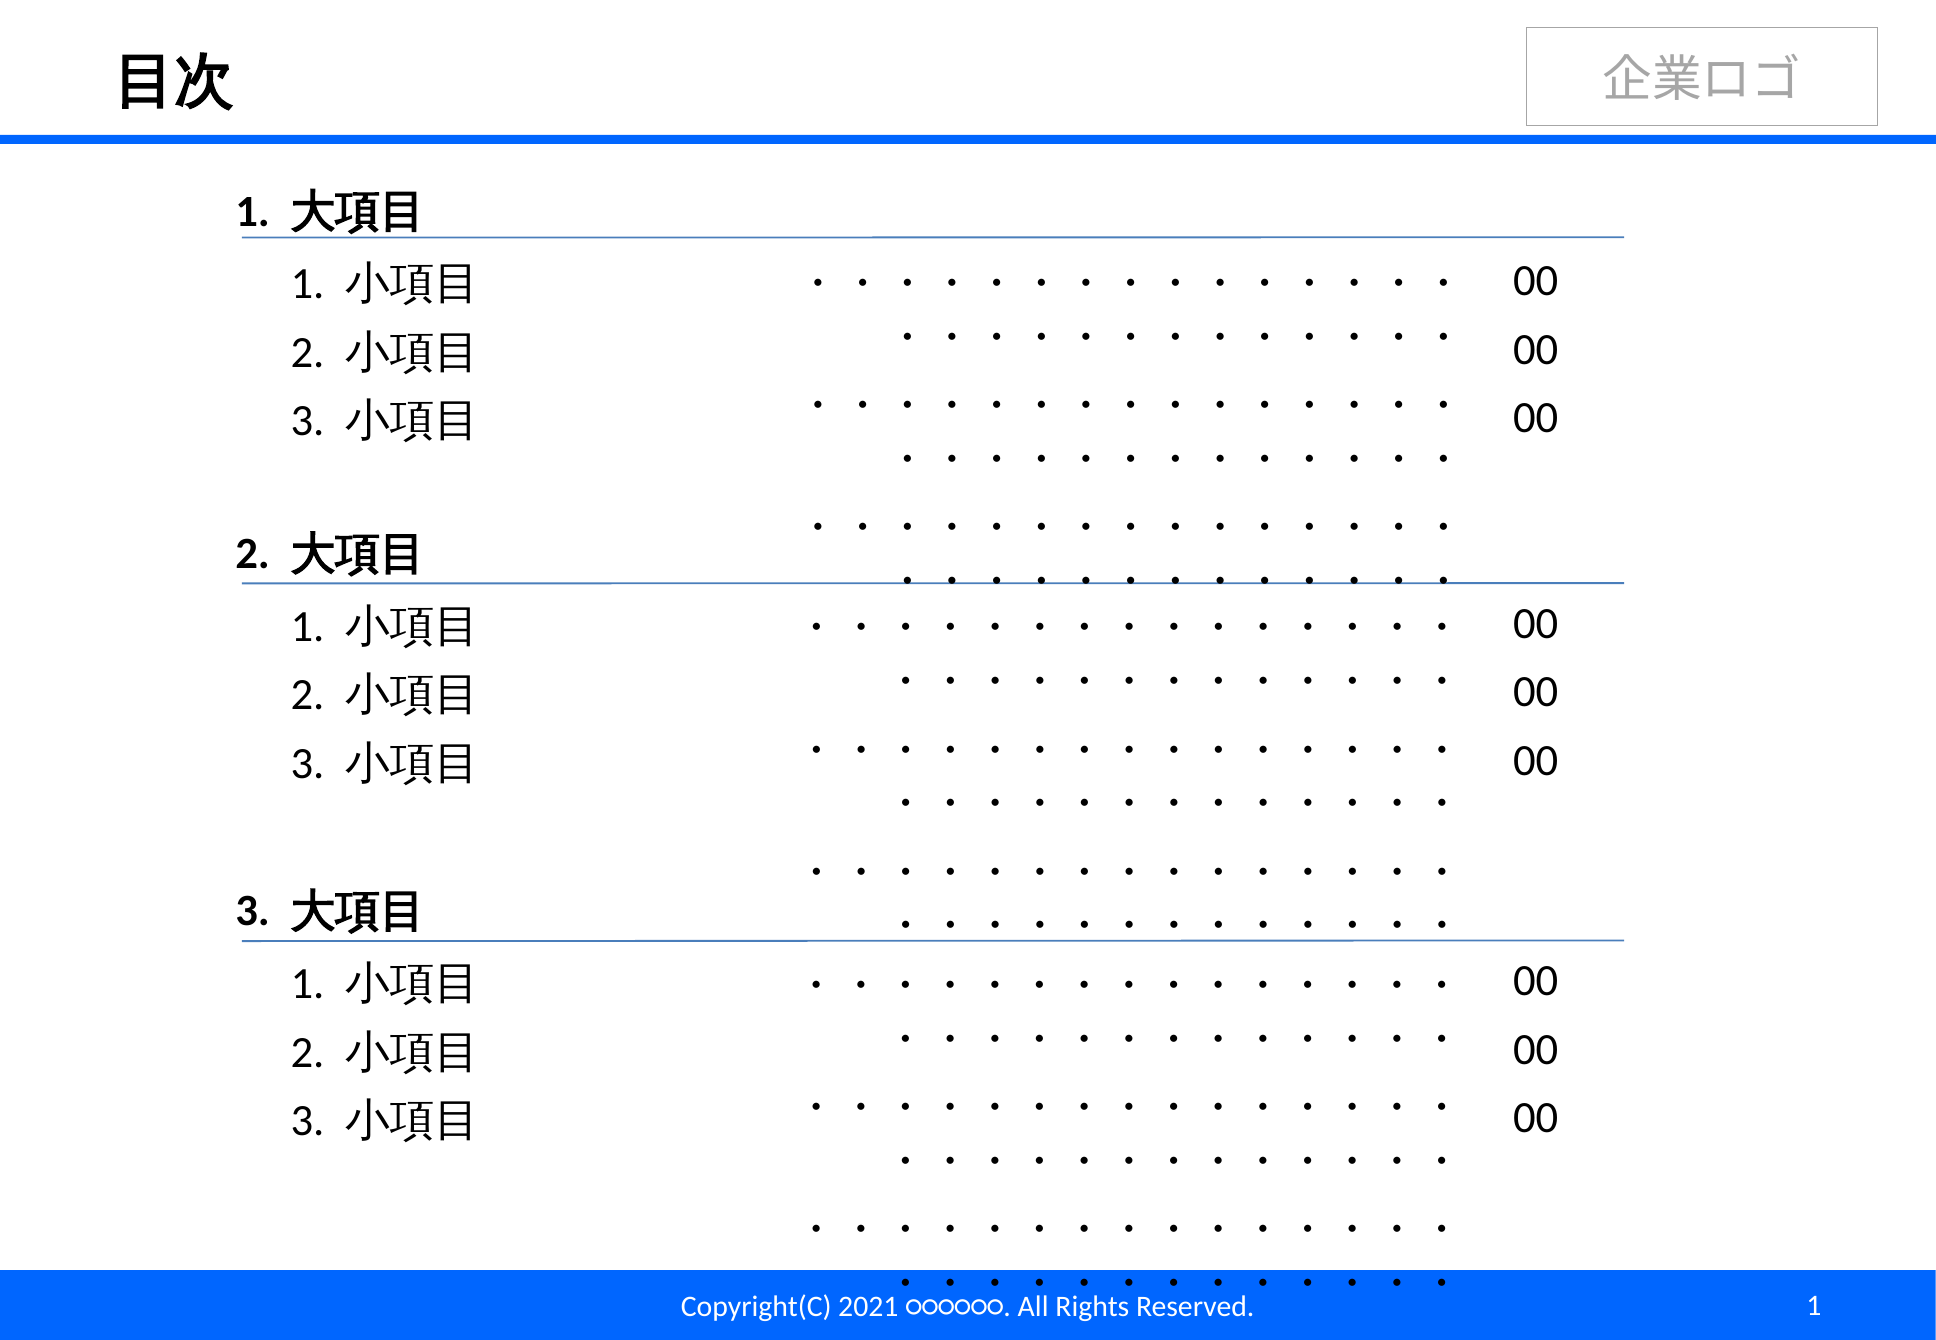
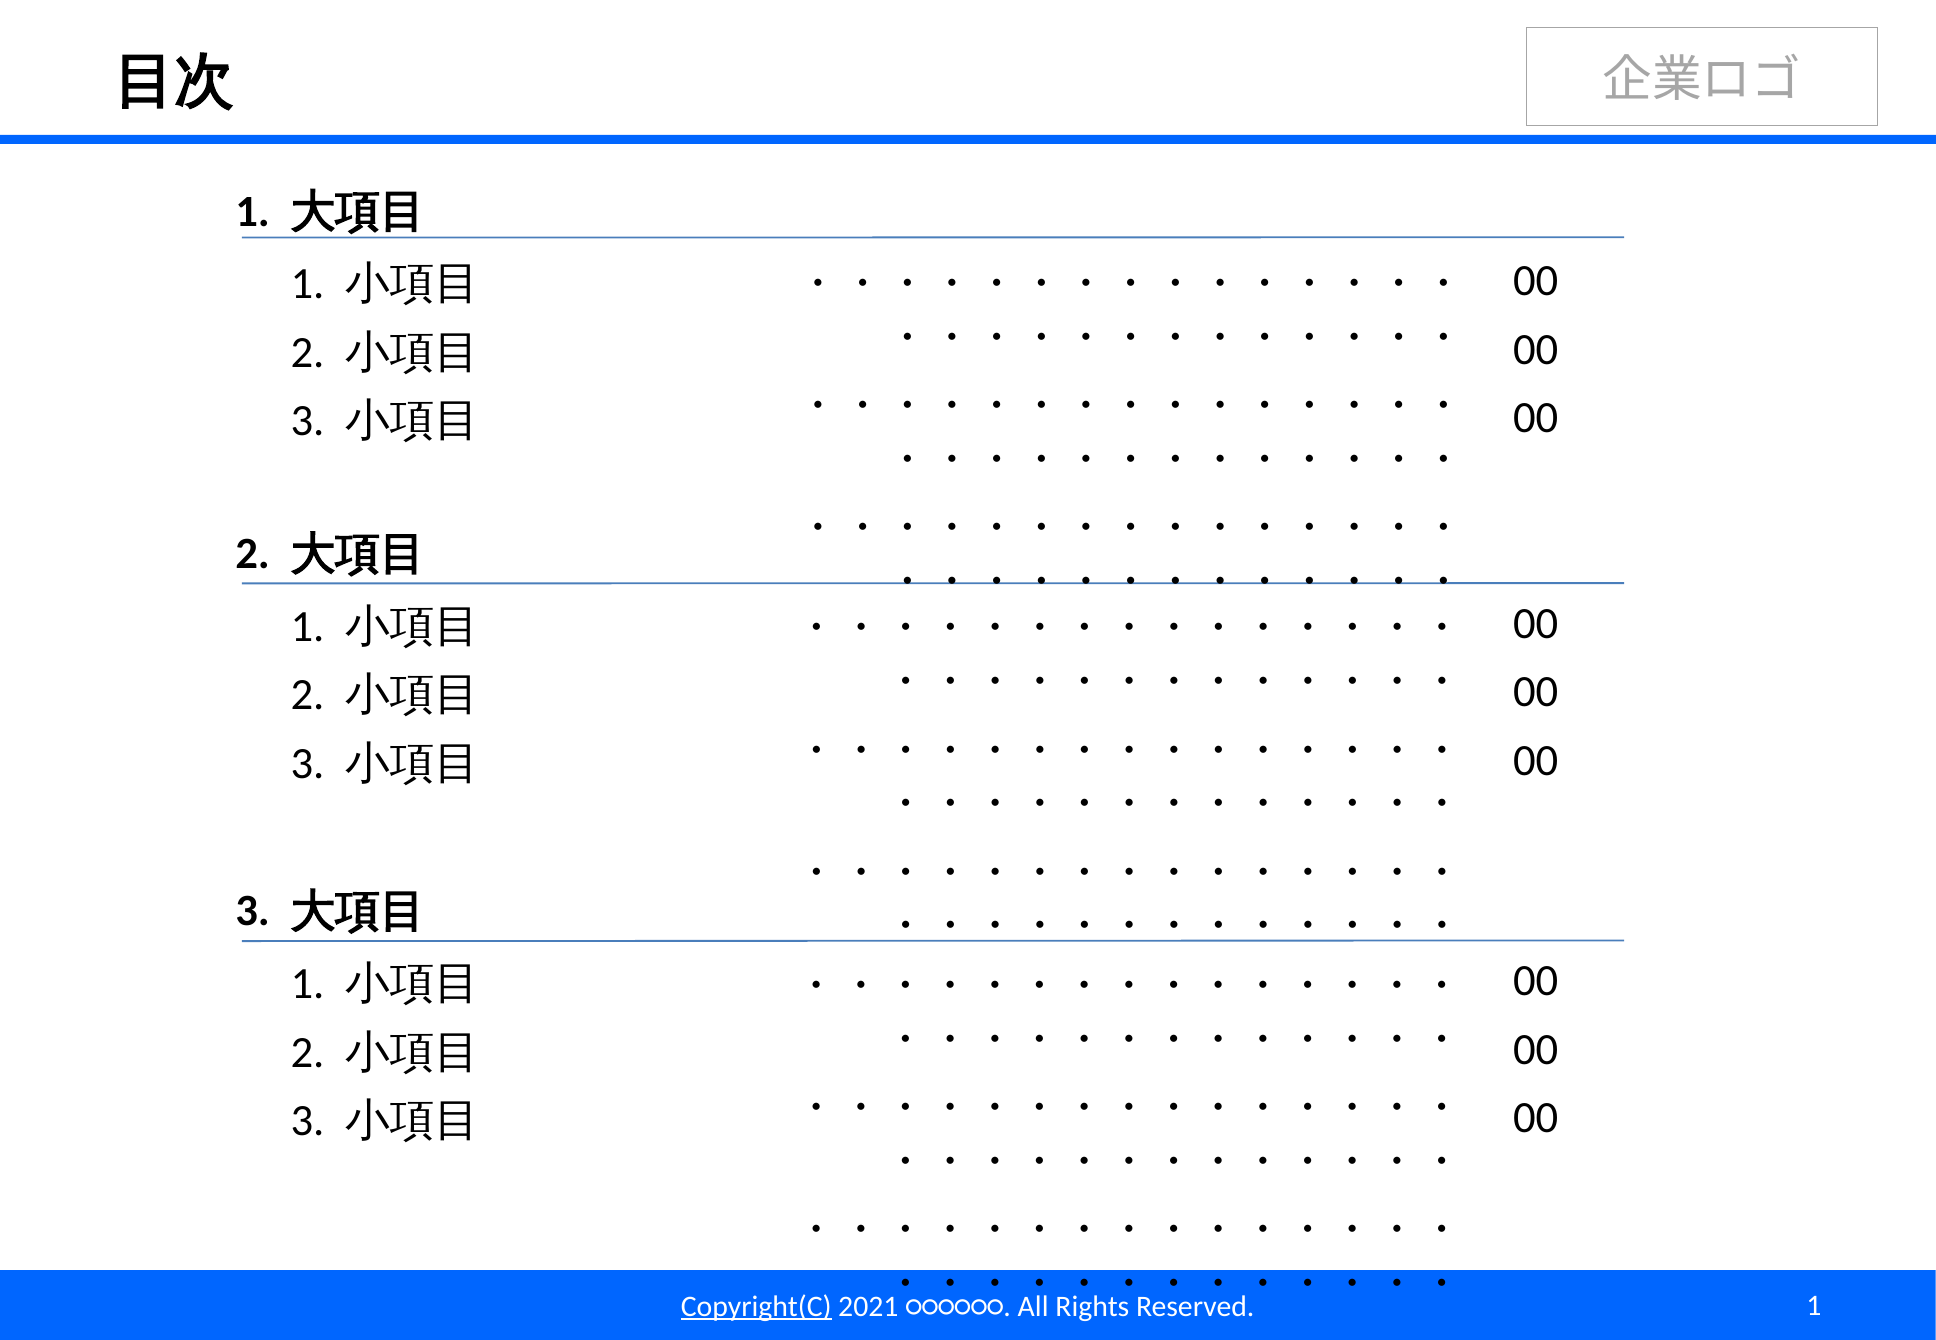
Copyright(C underline: none -> present
